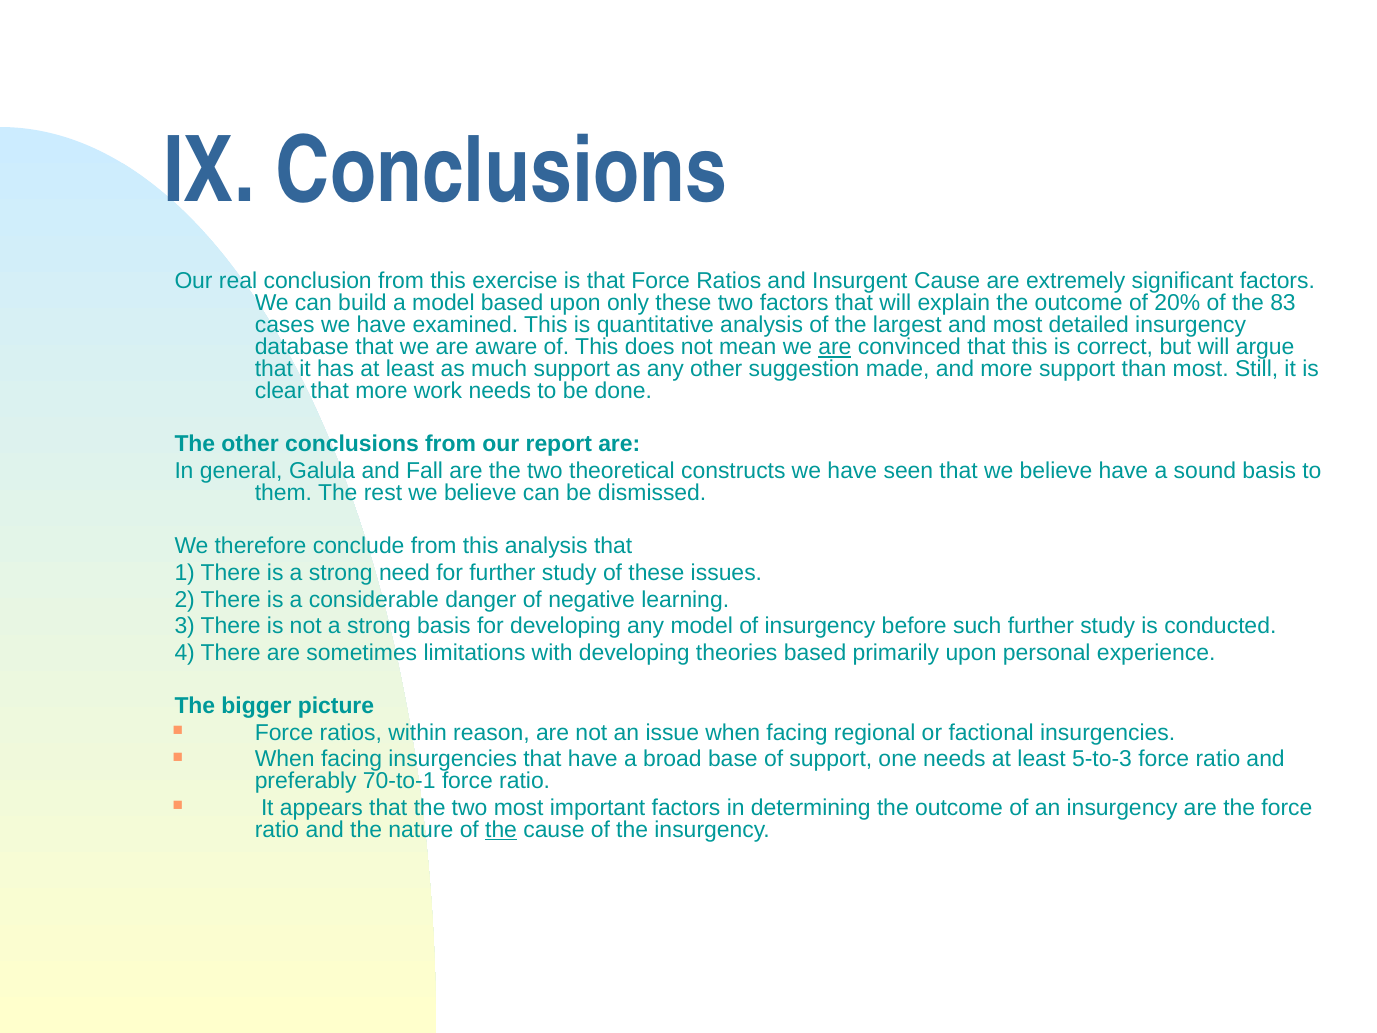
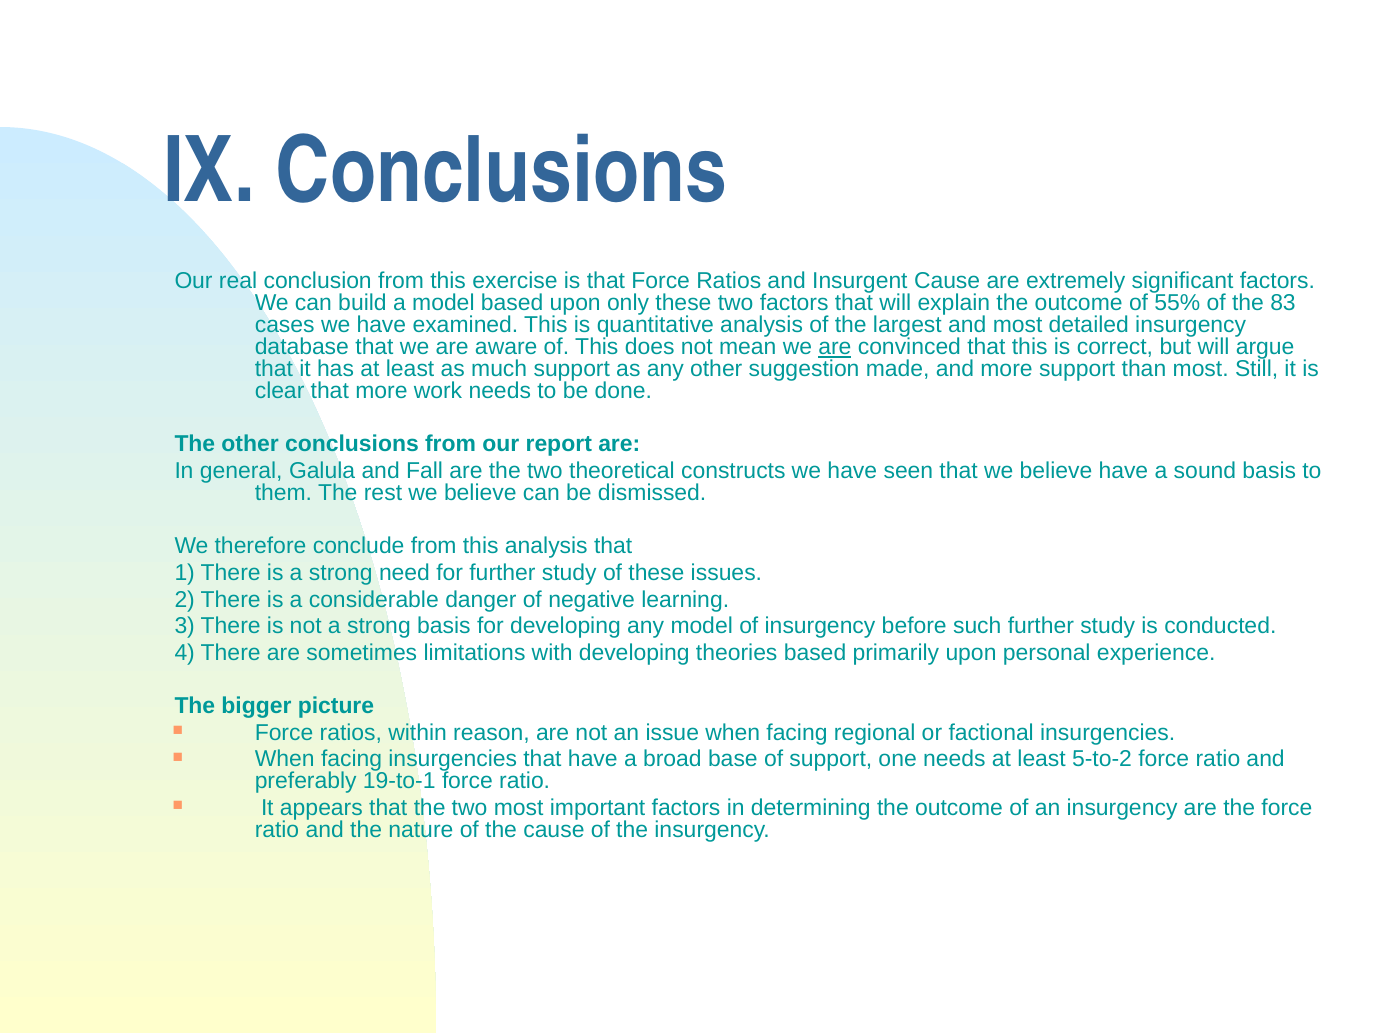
20%: 20% -> 55%
5-to-3: 5-to-3 -> 5-to-2
70-to-1: 70-to-1 -> 19-to-1
the at (501, 830) underline: present -> none
